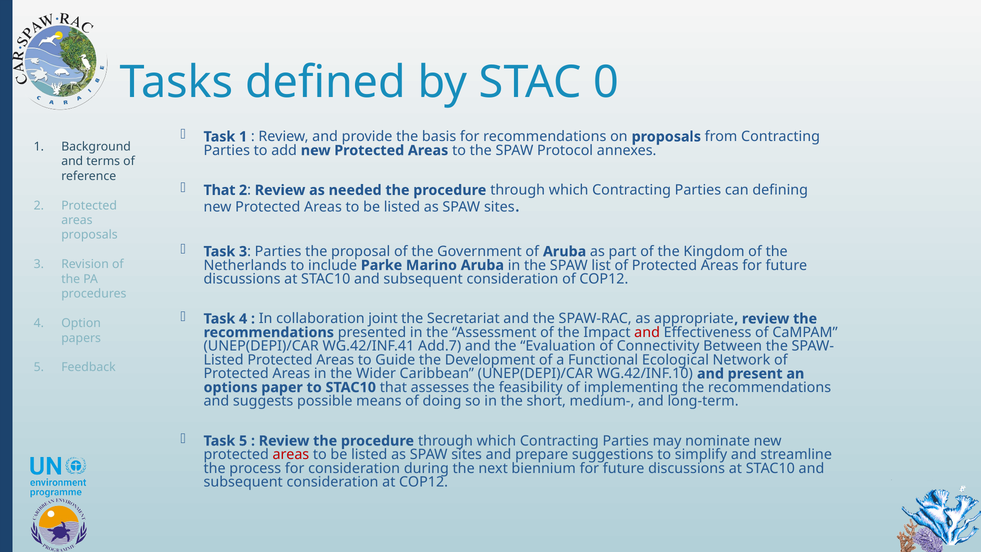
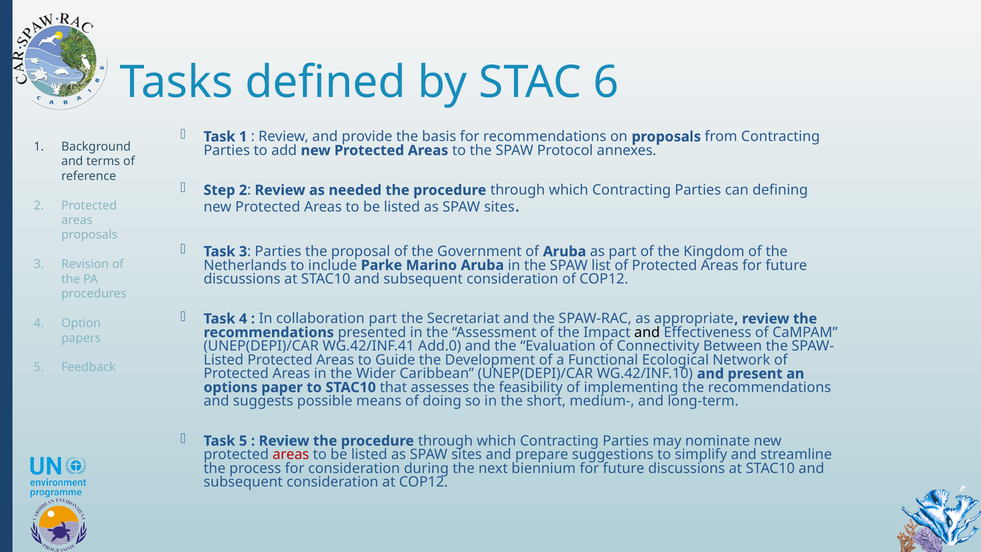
0: 0 -> 6
That at (219, 190): That -> Step
collaboration joint: joint -> part
and at (647, 332) colour: red -> black
Add.7: Add.7 -> Add.0
